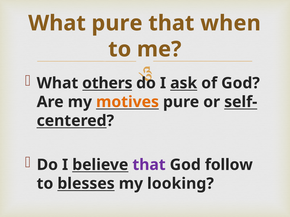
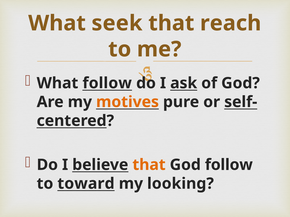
What pure: pure -> seek
when: when -> reach
What others: others -> follow
that at (149, 165) colour: purple -> orange
blesses: blesses -> toward
